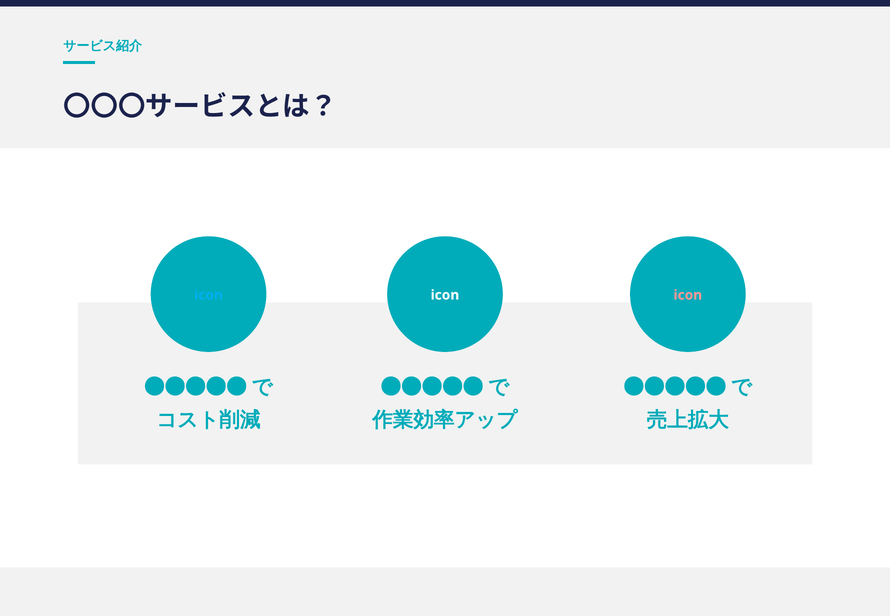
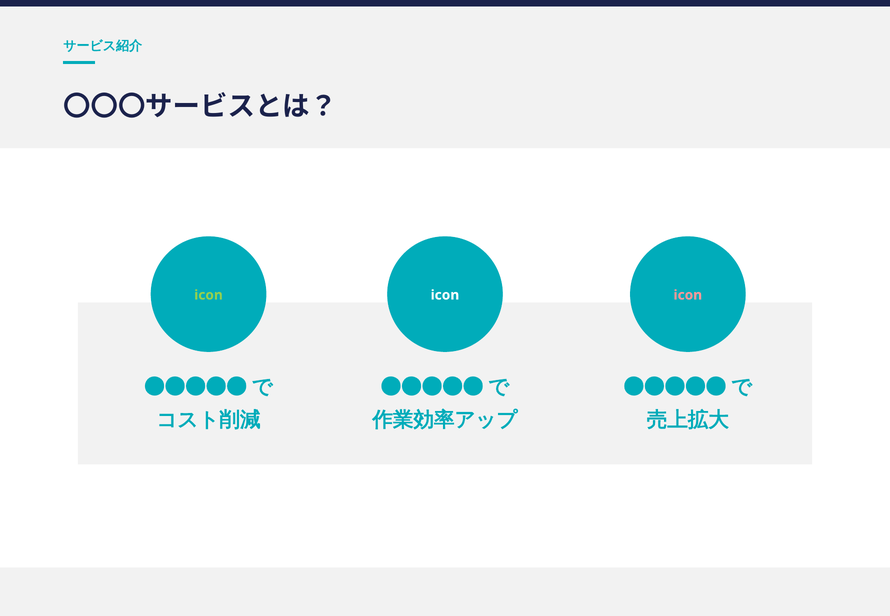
icon at (208, 295) colour: light blue -> light green
